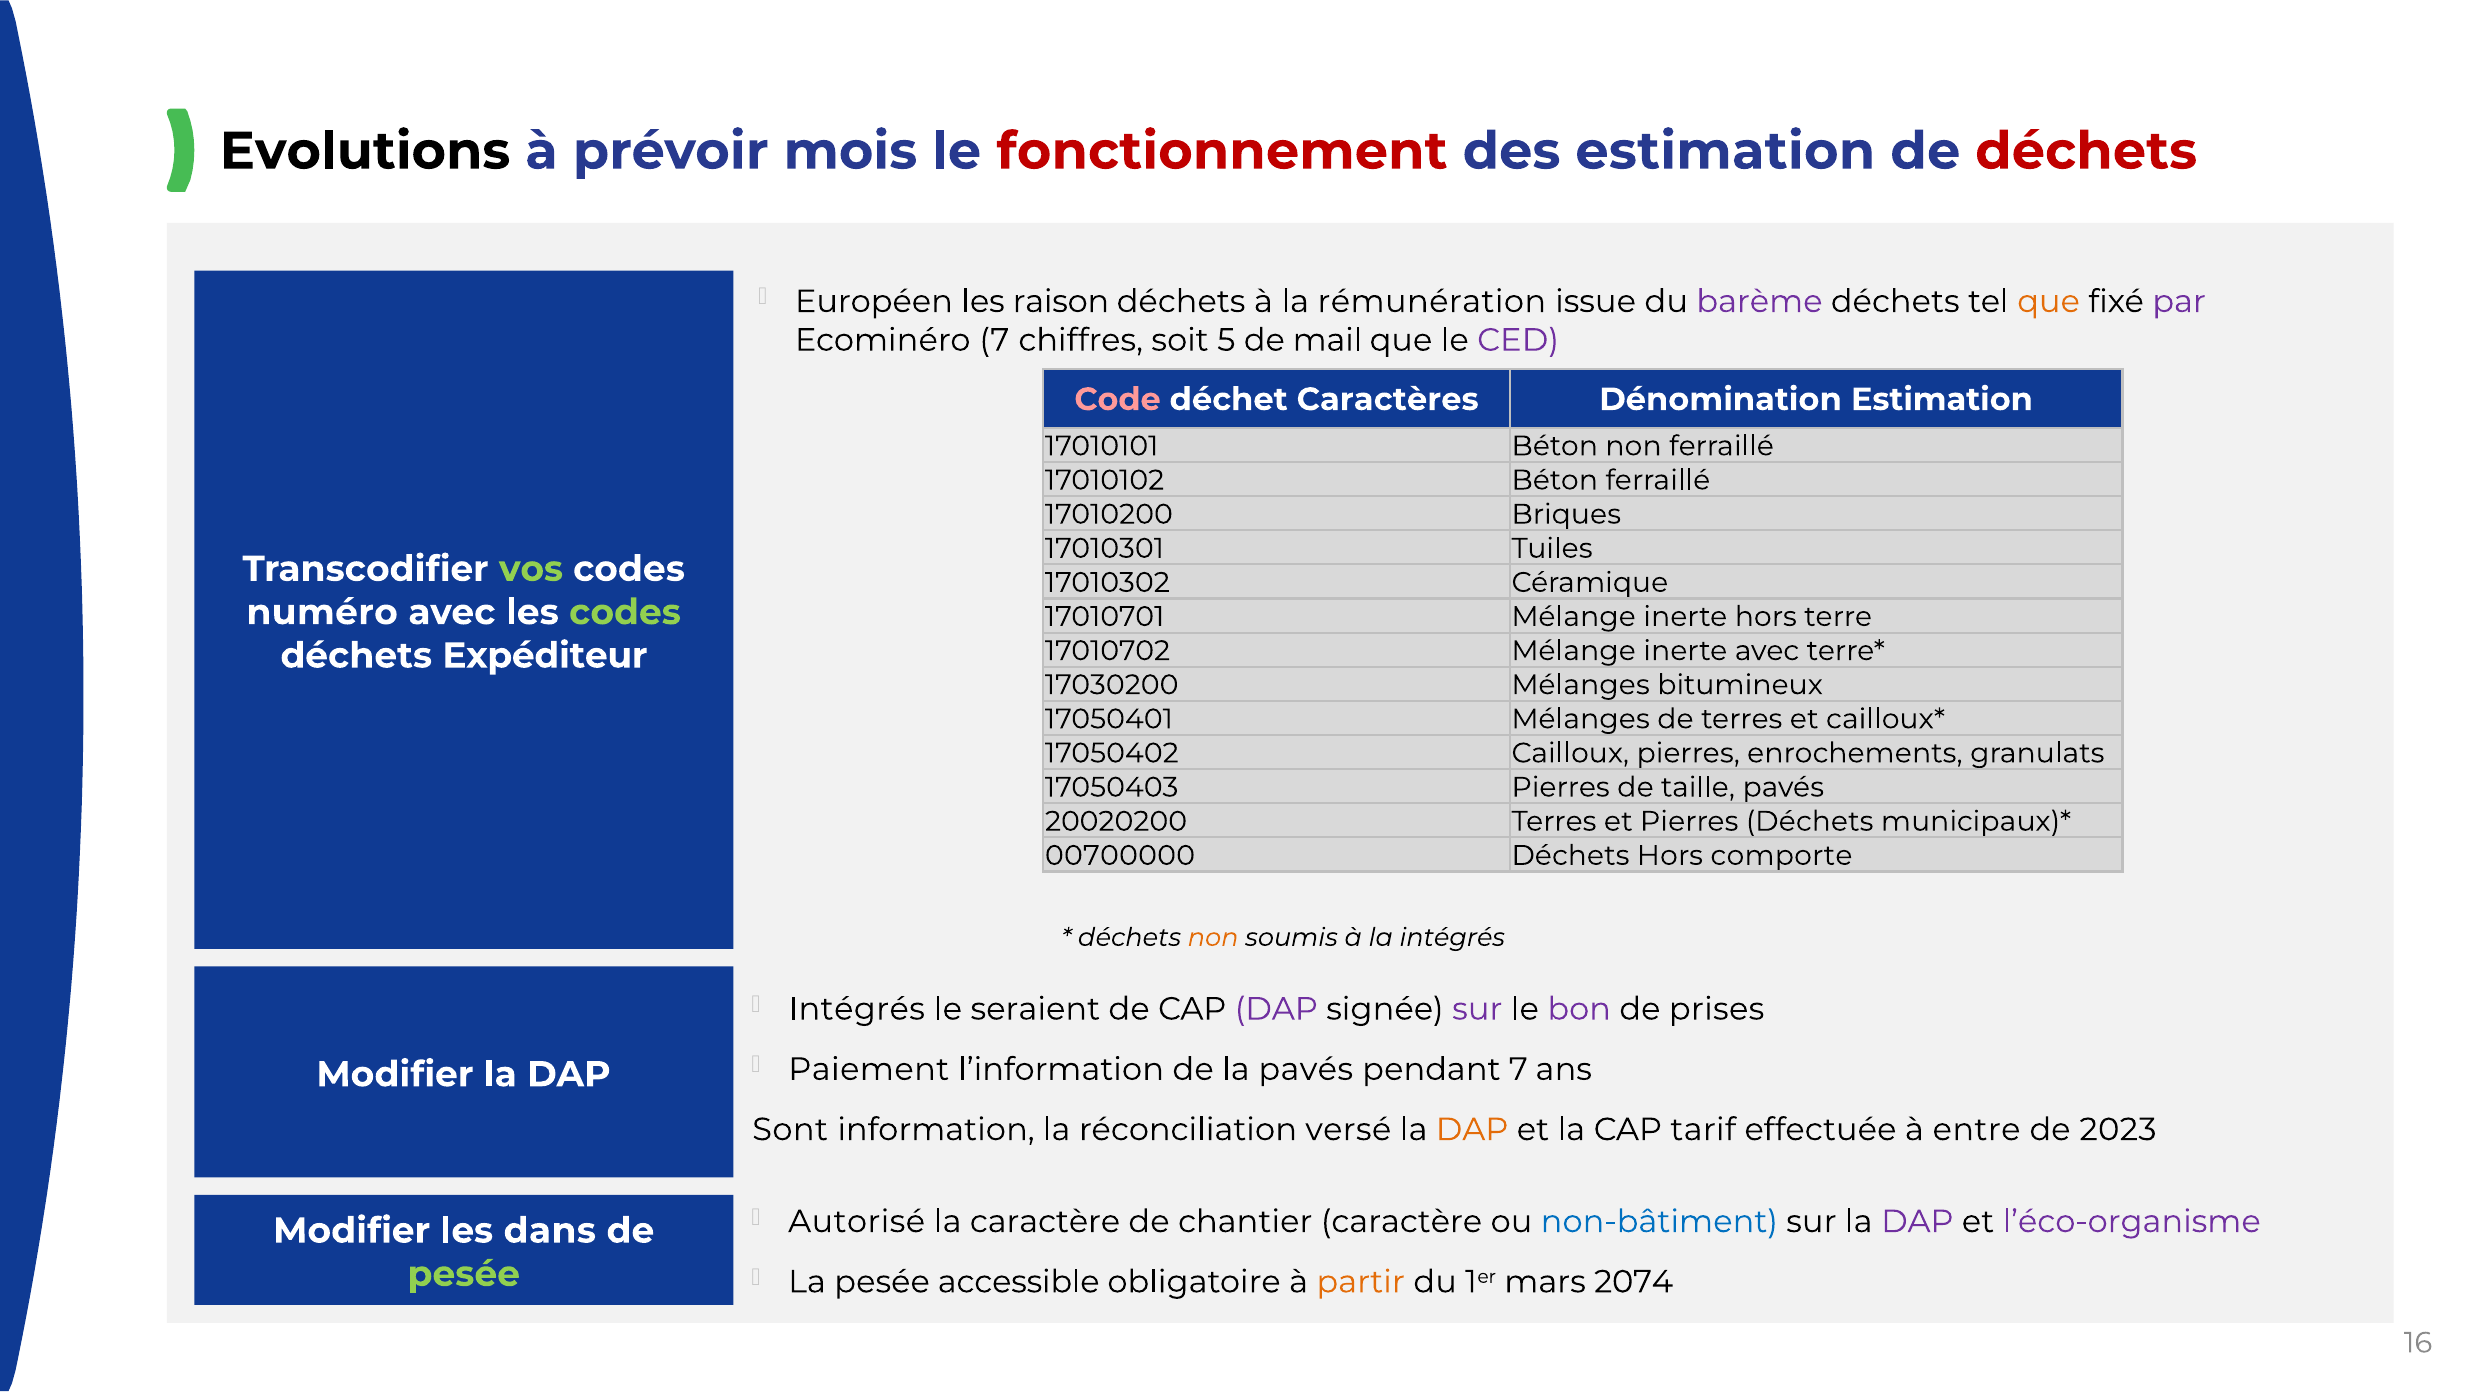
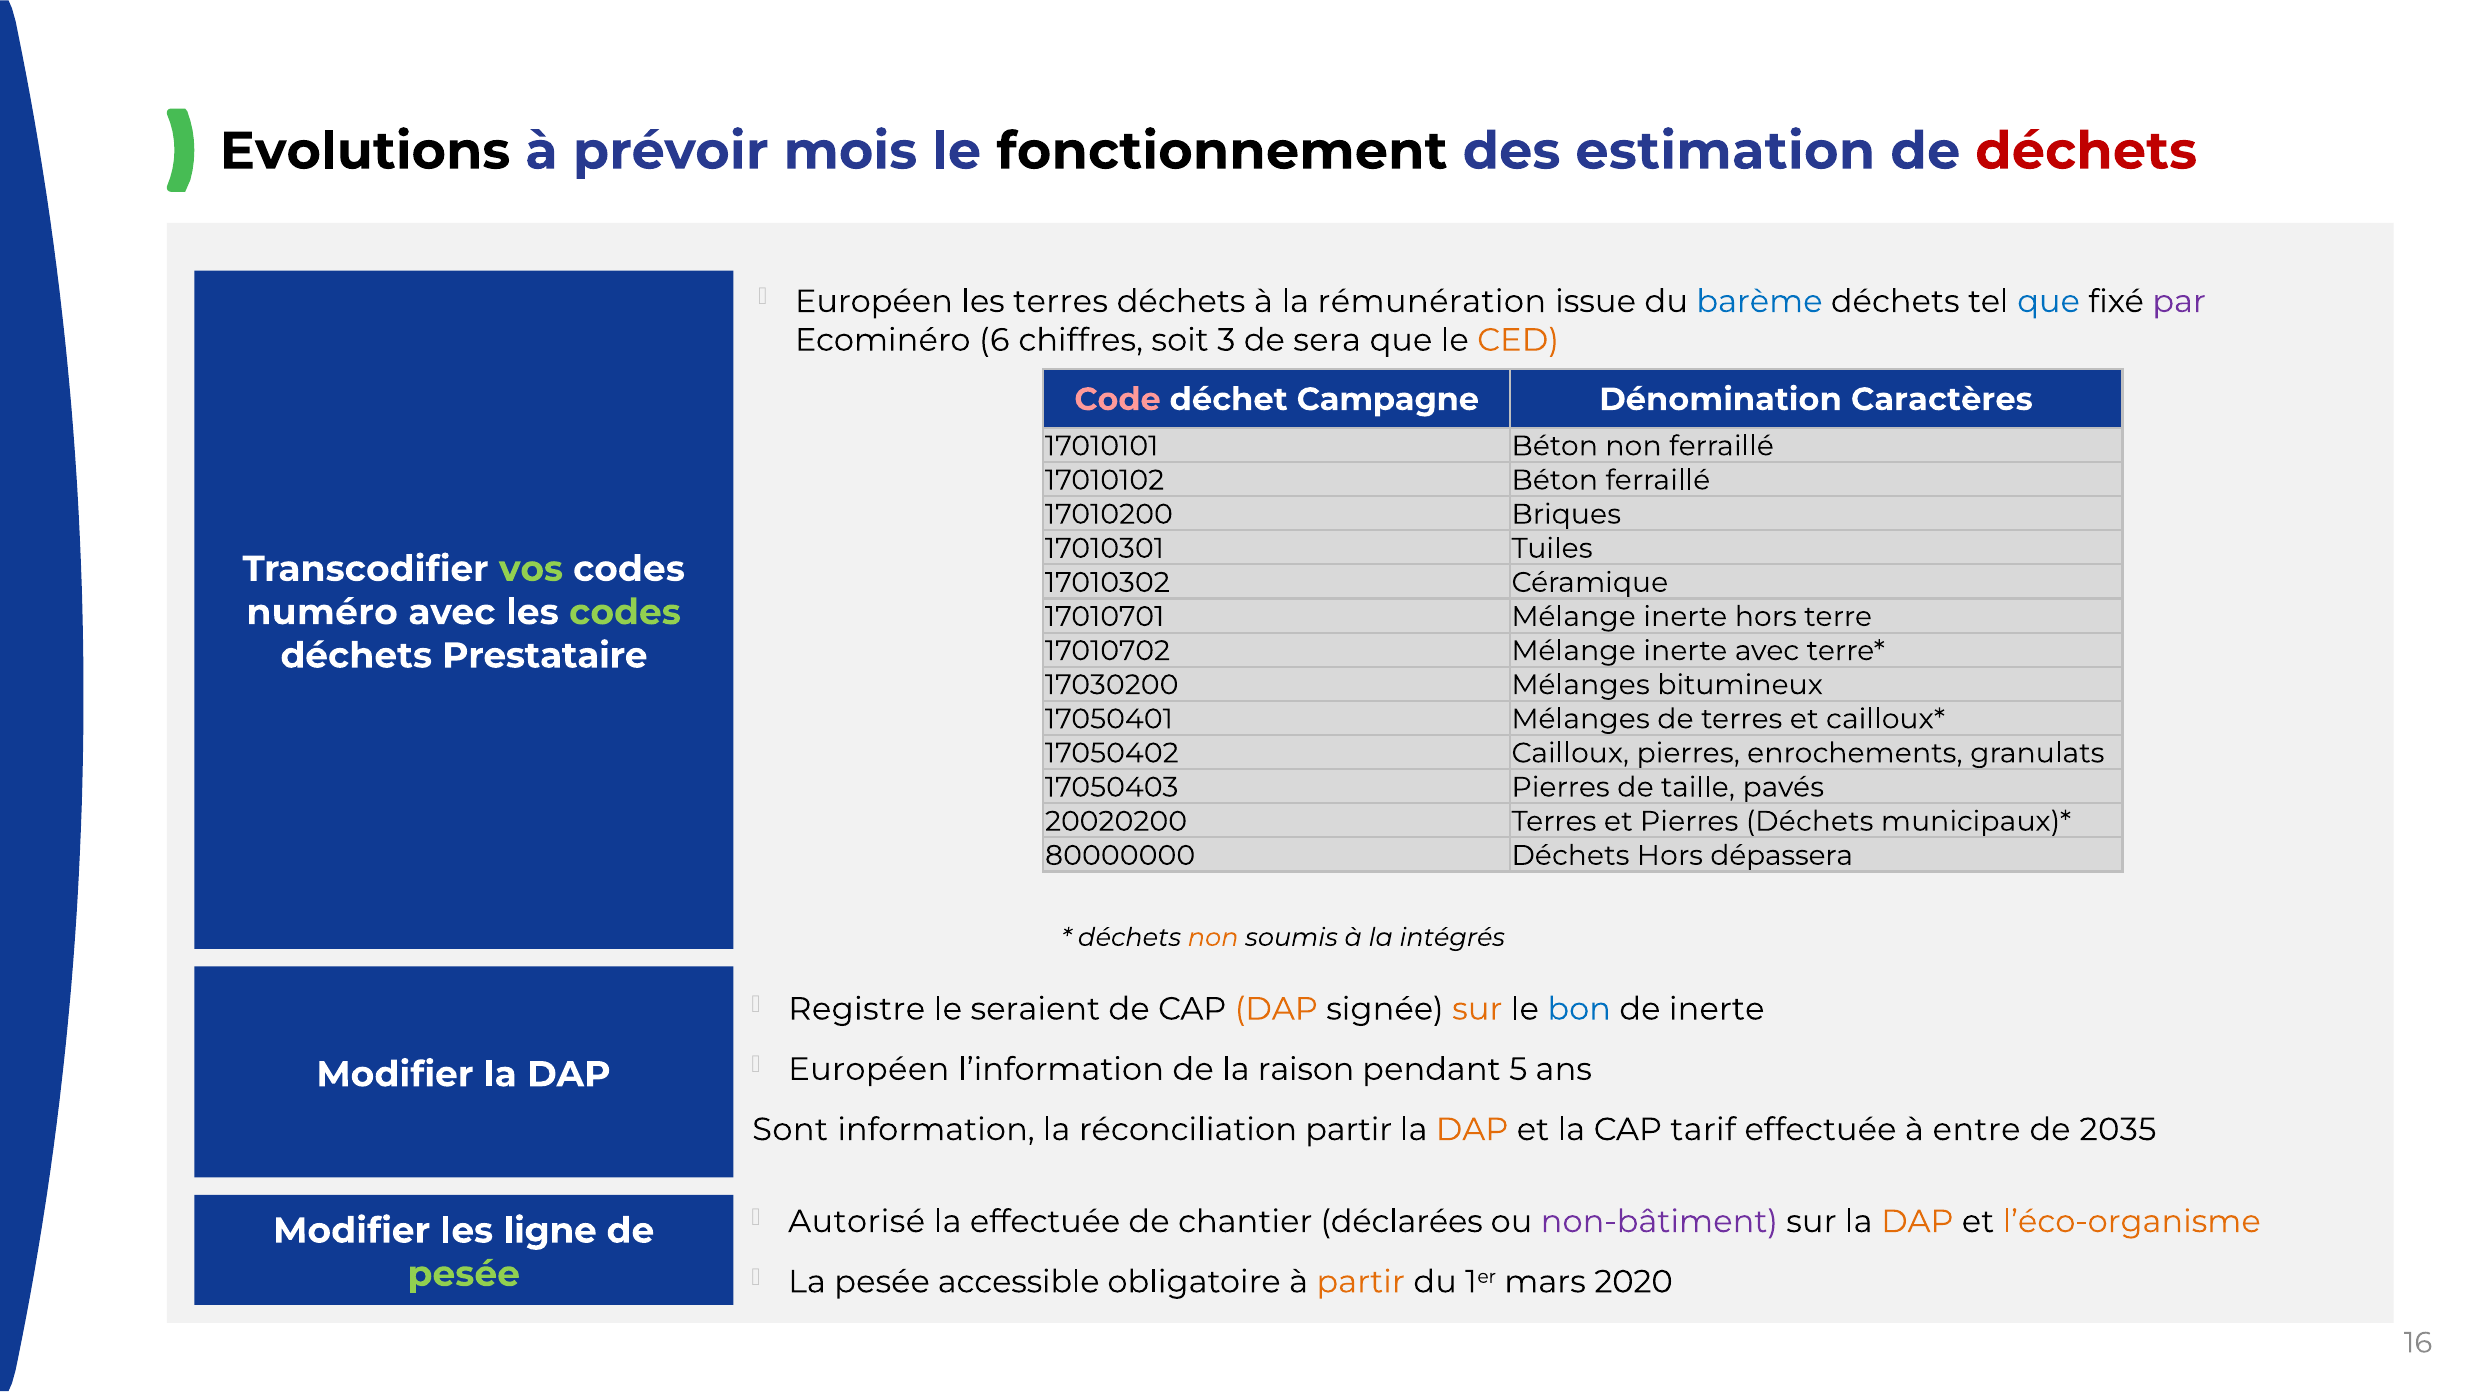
fonctionnement colour: red -> black
les raison: raison -> terres
barème colour: purple -> blue
que at (2049, 301) colour: orange -> blue
Ecominéro 7: 7 -> 6
5: 5 -> 3
mail: mail -> sera
CED colour: purple -> orange
Caractères: Caractères -> Campagne
Dénomination Estimation: Estimation -> Caractères
Expéditeur: Expéditeur -> Prestataire
00700000: 00700000 -> 80000000
comporte: comporte -> dépassera
Intégrés at (857, 1009): Intégrés -> Registre
DAP at (1276, 1009) colour: purple -> orange
sur at (1477, 1009) colour: purple -> orange
bon colour: purple -> blue
de prises: prises -> inerte
Paiement at (869, 1069): Paiement -> Européen
la pavés: pavés -> raison
pendant 7: 7 -> 5
réconciliation versé: versé -> partir
2023: 2023 -> 2035
la caractère: caractère -> effectuée
chantier caractère: caractère -> déclarées
non-bâtiment colour: blue -> purple
DAP at (1917, 1221) colour: purple -> orange
l’éco-organisme colour: purple -> orange
dans: dans -> ligne
2074: 2074 -> 2020
